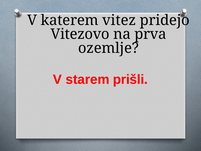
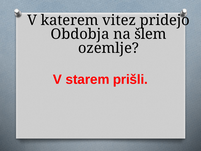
Vitezovo: Vitezovo -> Obdobja
prva: prva -> šlem
